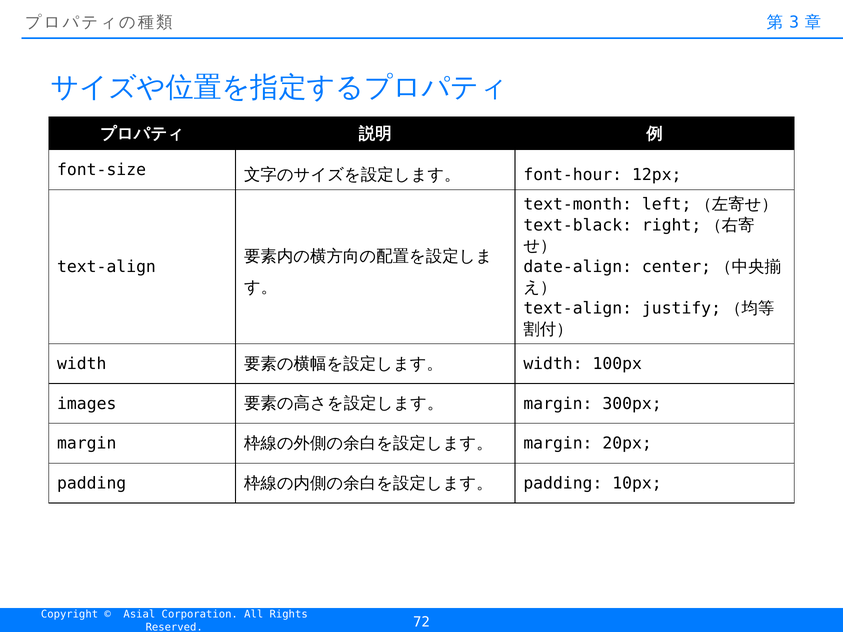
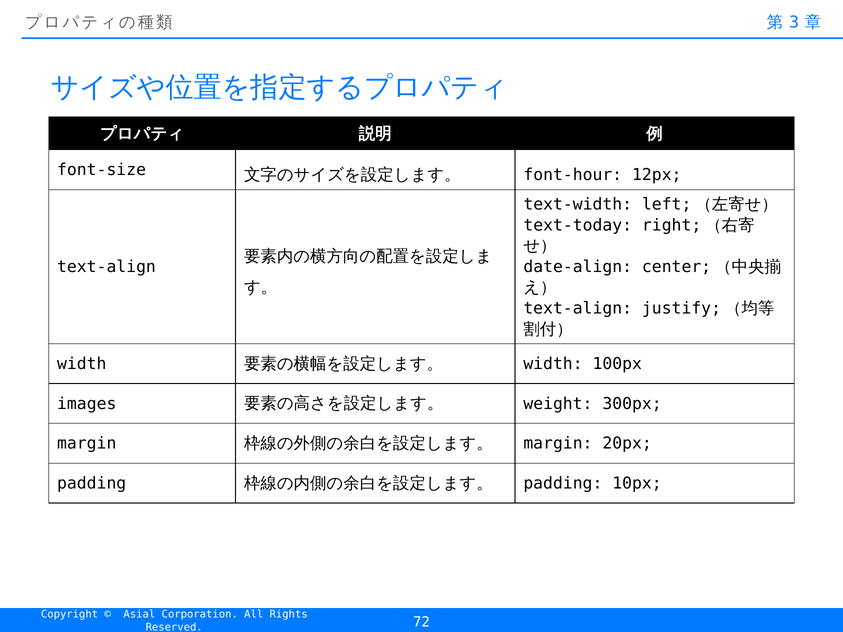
text-month: text-month -> text-width
text-black: text-black -> text-today
margin at (558, 404): margin -> weight
